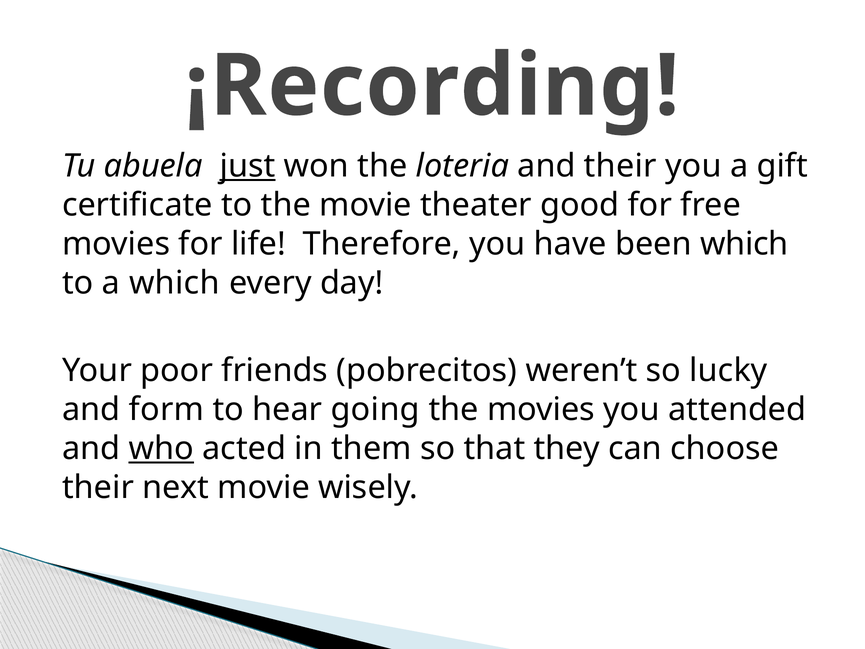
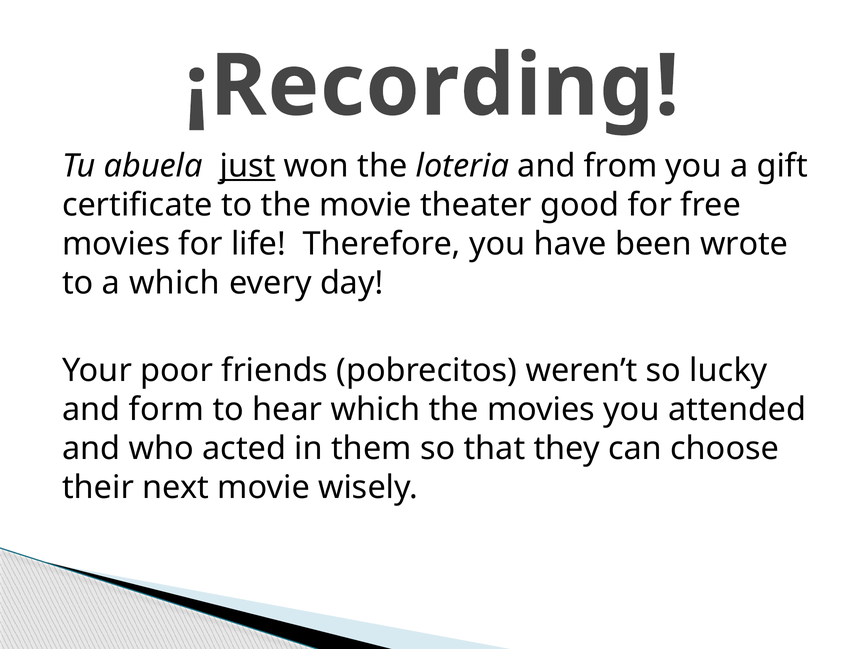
and their: their -> from
been which: which -> wrote
hear going: going -> which
who underline: present -> none
